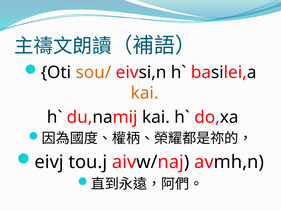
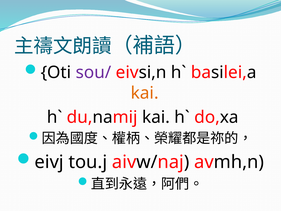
sou/ colour: orange -> purple
